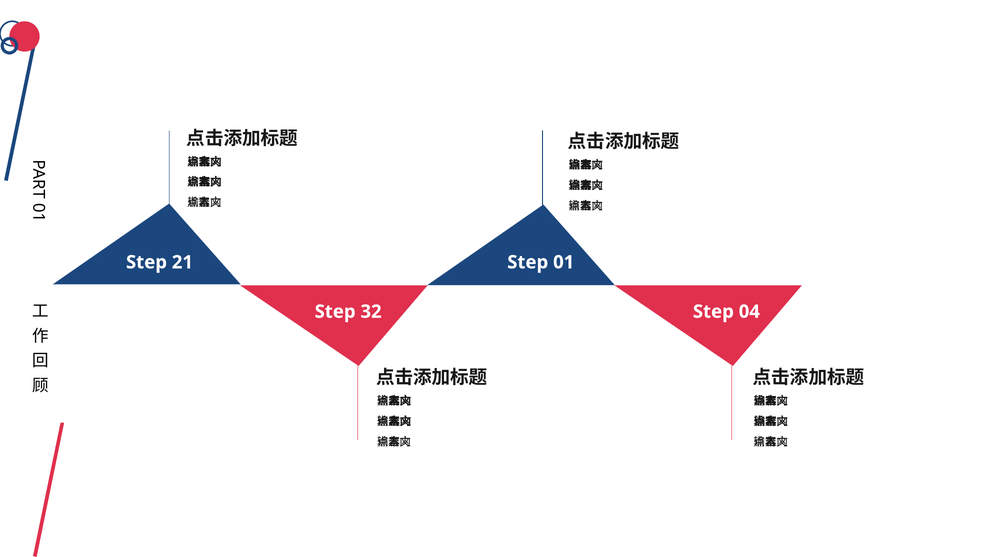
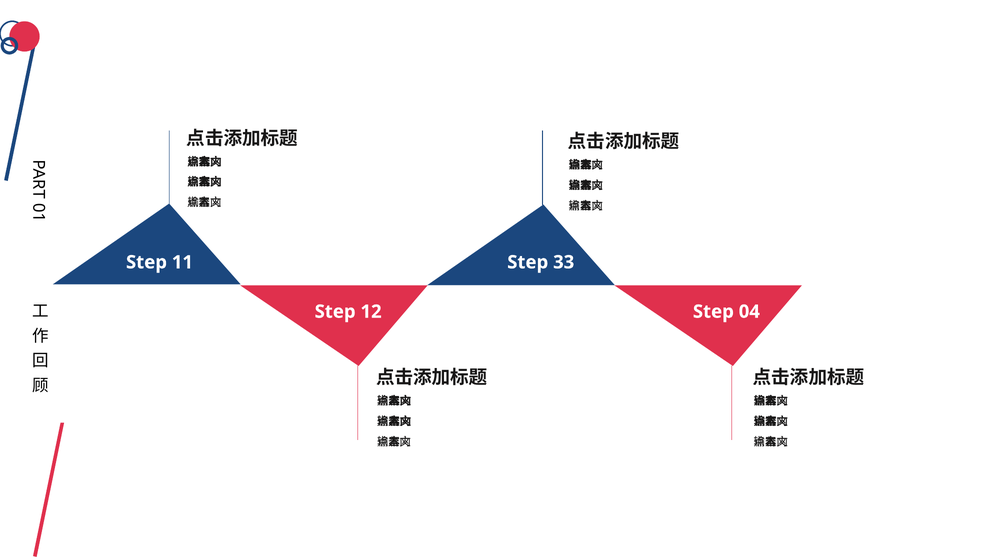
21: 21 -> 11
01: 01 -> 33
32: 32 -> 12
